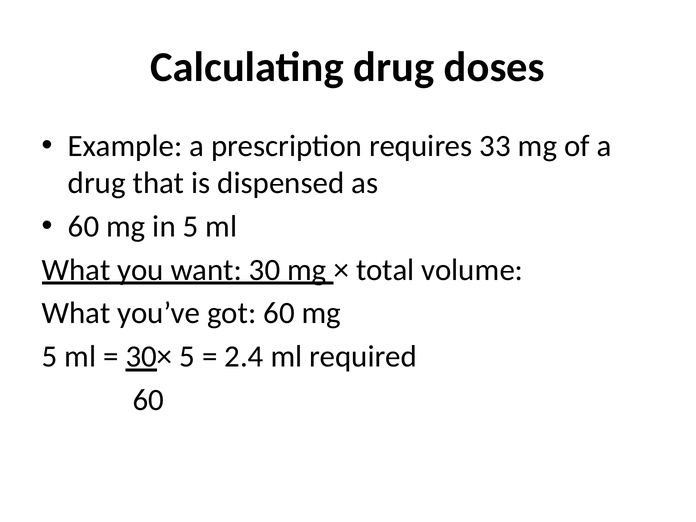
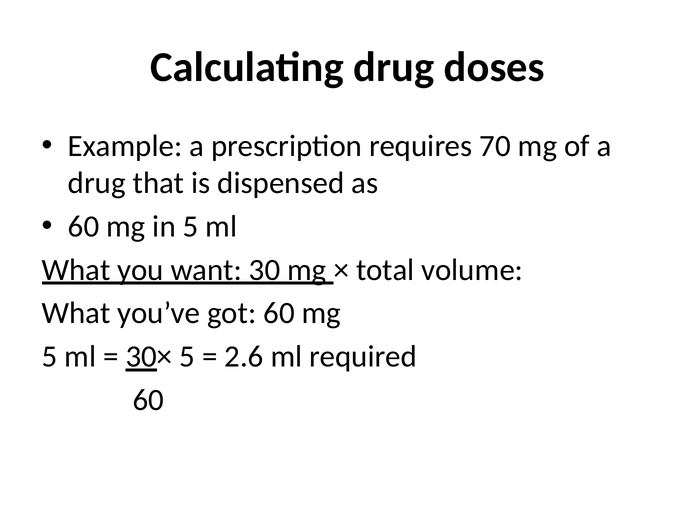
33: 33 -> 70
2.4: 2.4 -> 2.6
